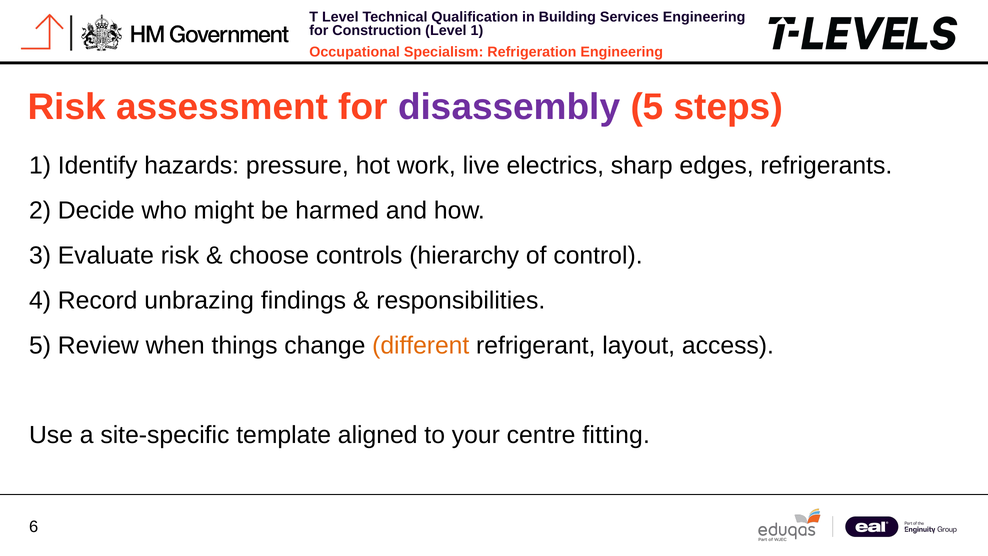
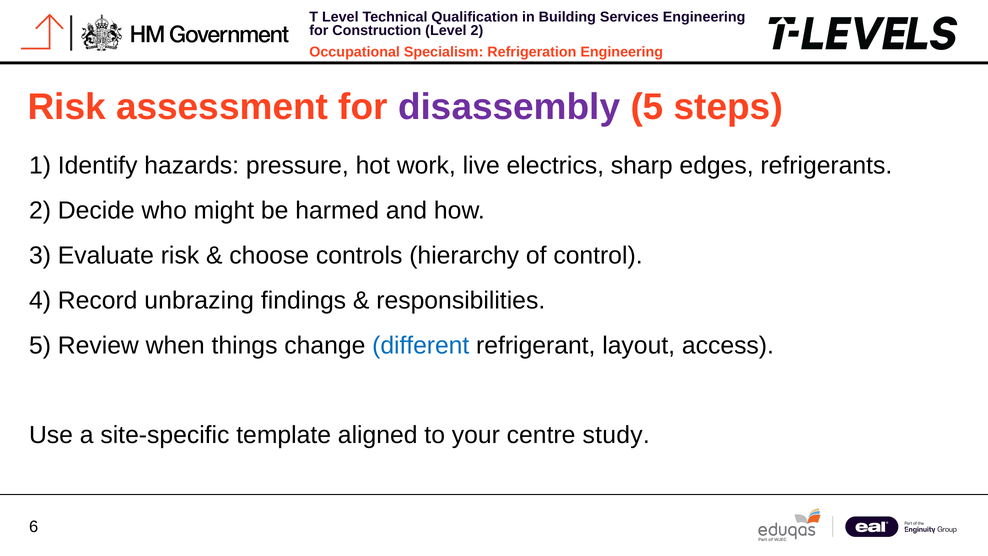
1 at (477, 30): 1 -> 2
different colour: orange -> blue
fitting: fitting -> study
